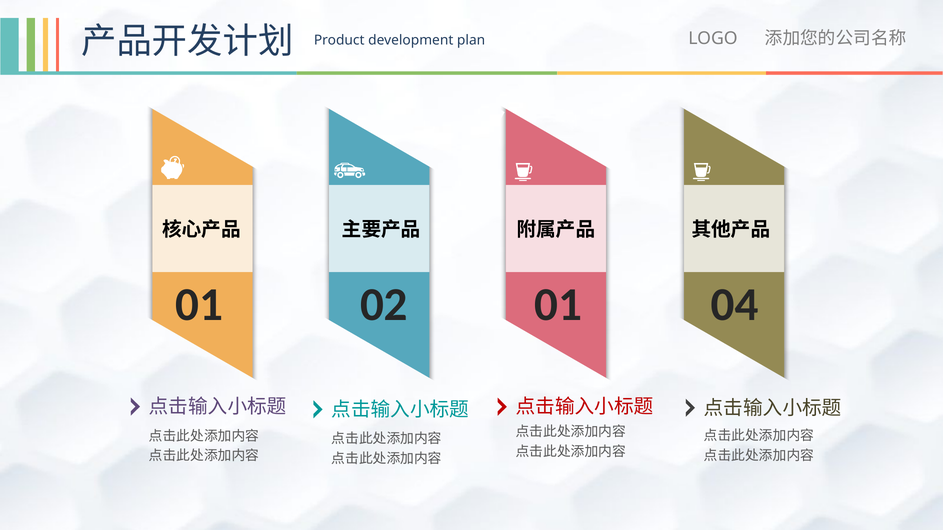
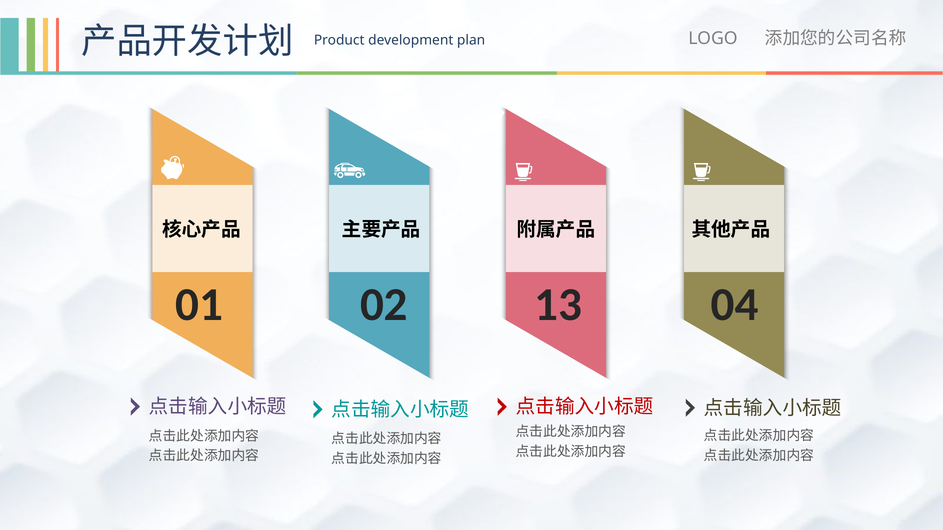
02 01: 01 -> 13
